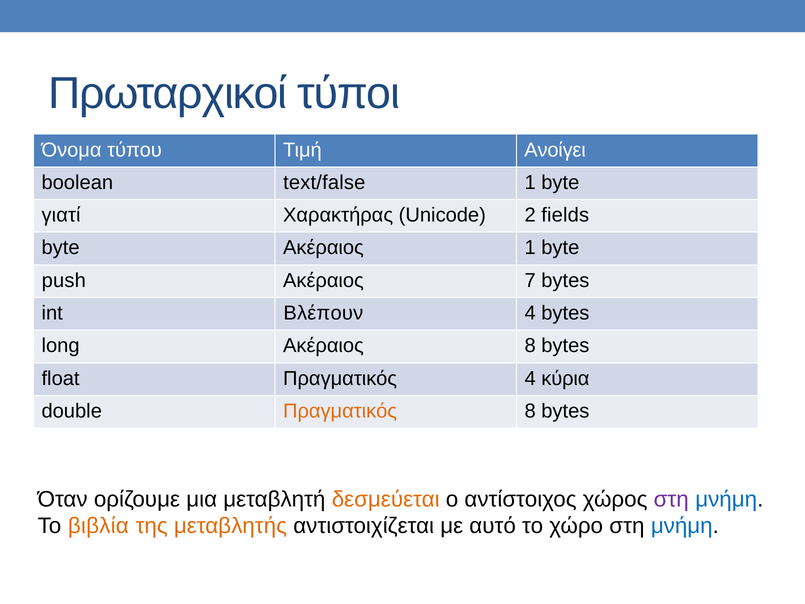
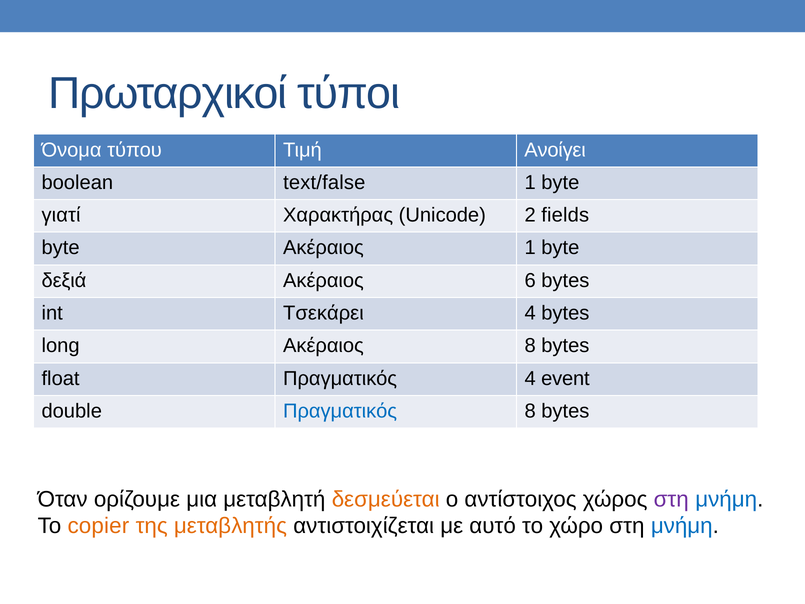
push: push -> δεξιά
7: 7 -> 6
Βλέπουν: Βλέπουν -> Τσεκάρει
κύρια: κύρια -> event
Πραγματικός at (340, 411) colour: orange -> blue
βιβλία: βιβλία -> copier
